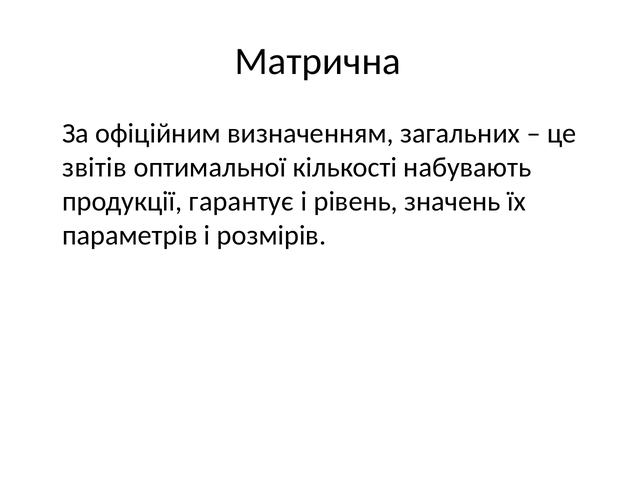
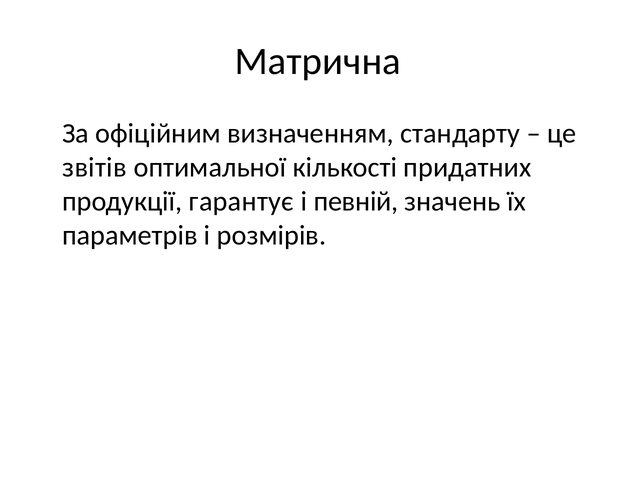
загальних: загальних -> стандарту
набувають: набувають -> придатних
рівень: рівень -> певній
